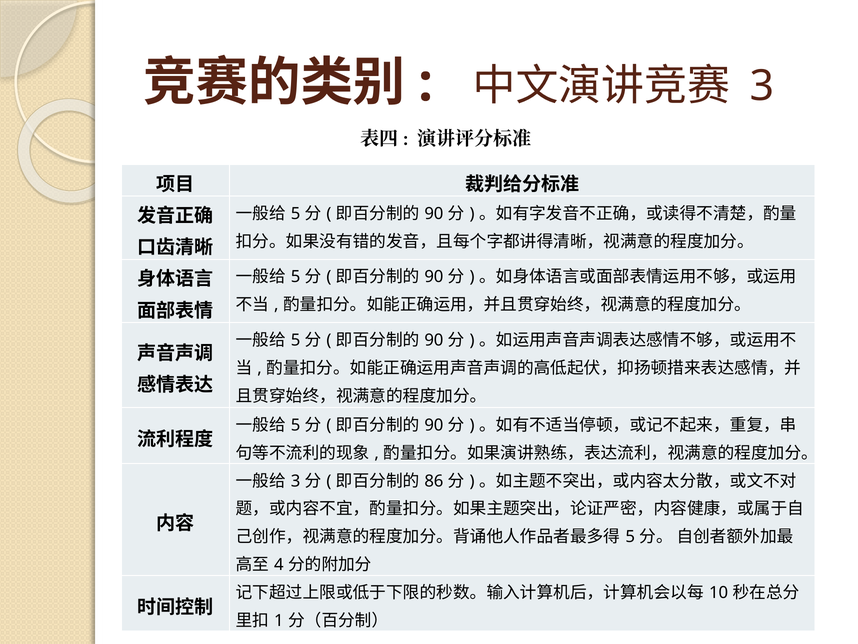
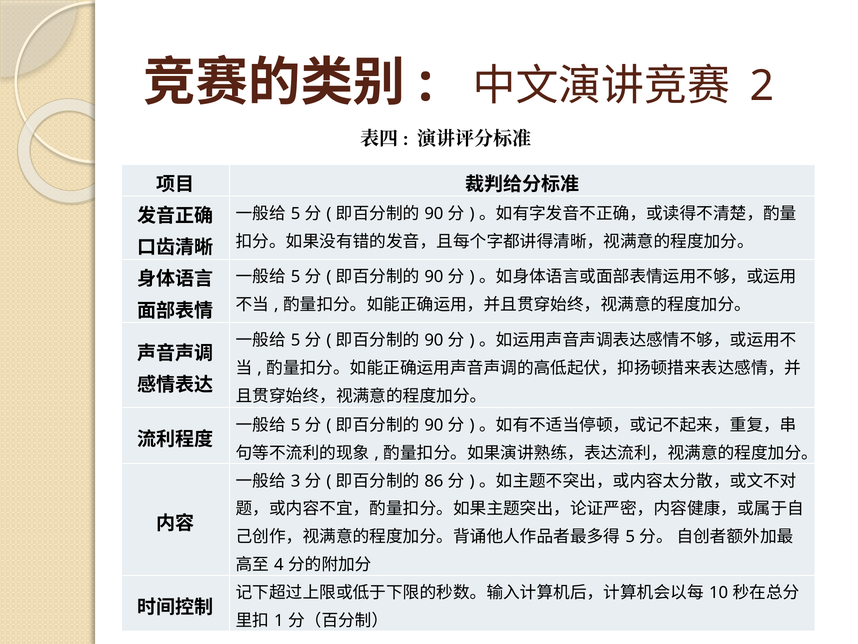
3 at (762, 86): 3 -> 2
